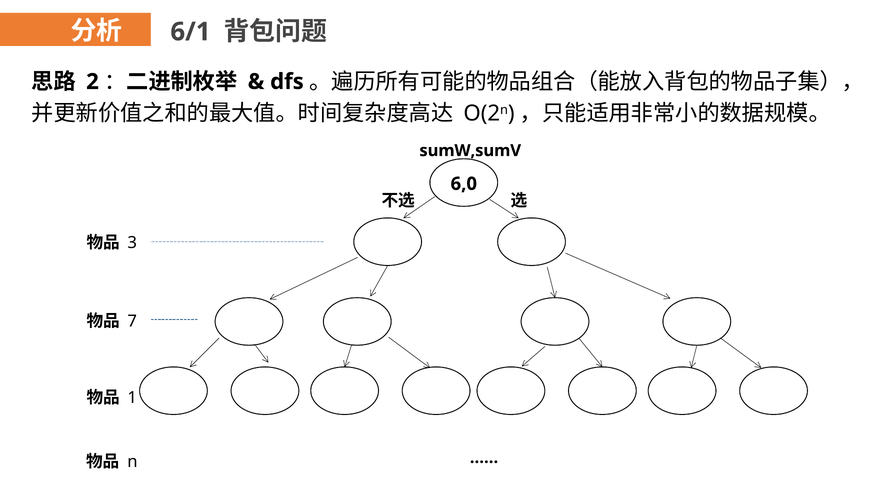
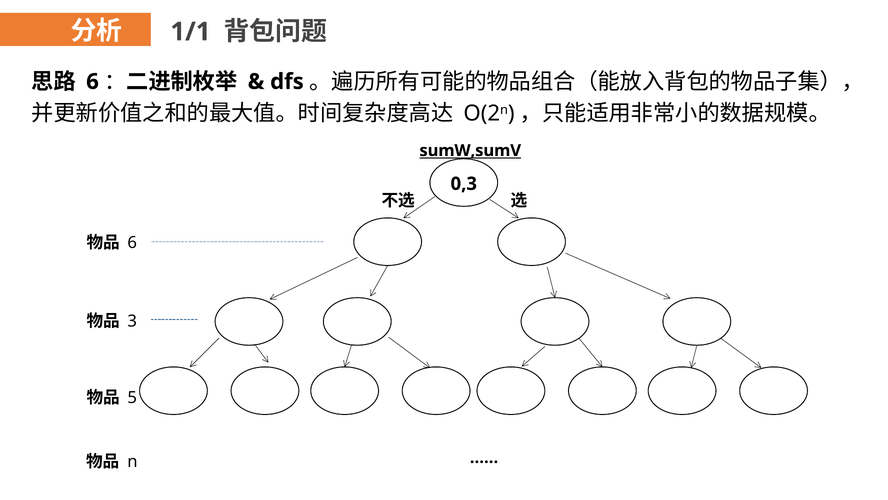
6/1: 6/1 -> 1/1
2 at (93, 82): 2 -> 6
sumW,sumV underline: none -> present
6,0: 6,0 -> 0,3
3 at (132, 243): 3 -> 6
7: 7 -> 3
1: 1 -> 5
